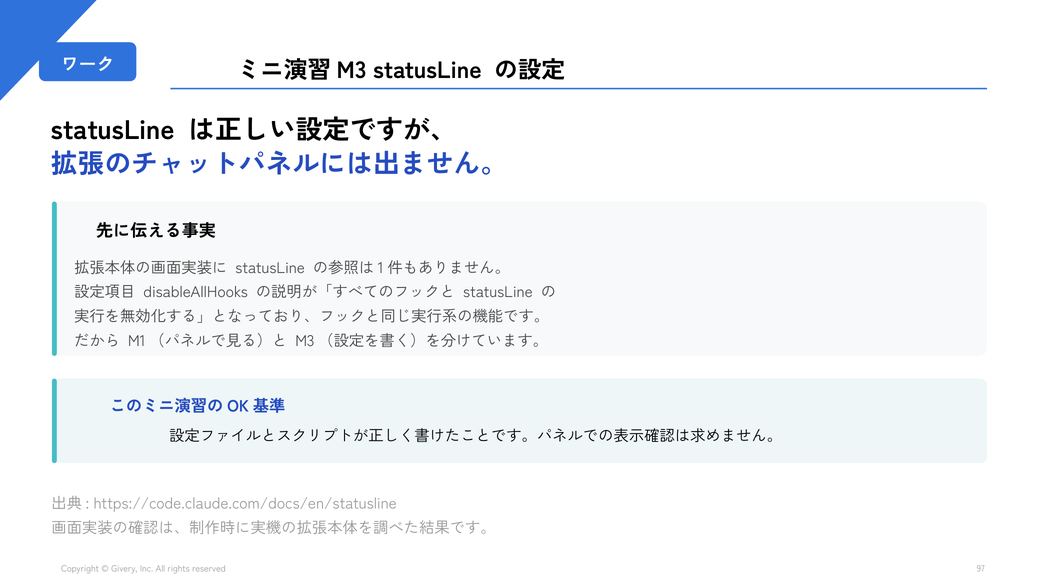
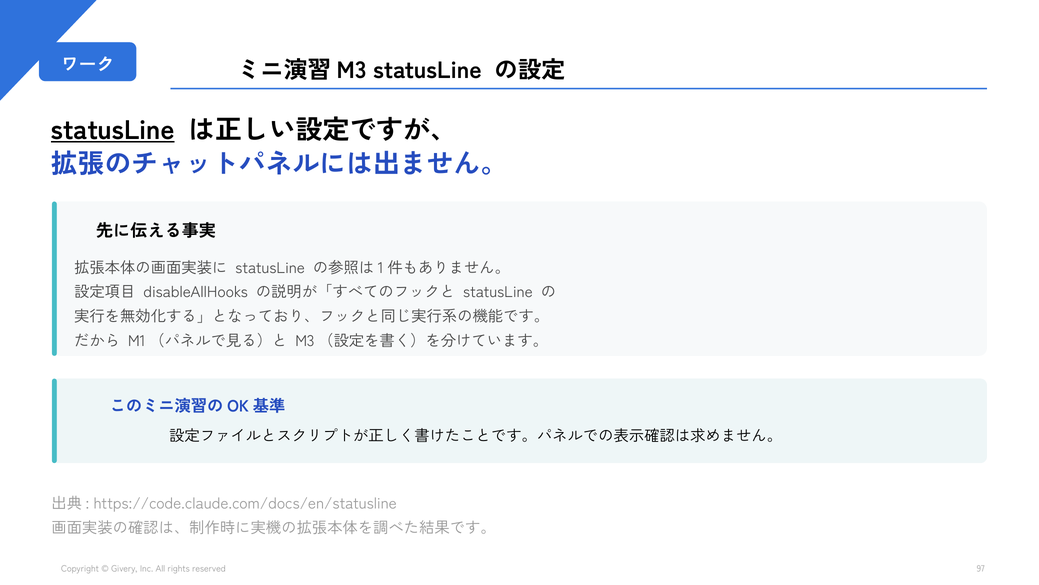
statusLine at (113, 130) underline: none -> present
